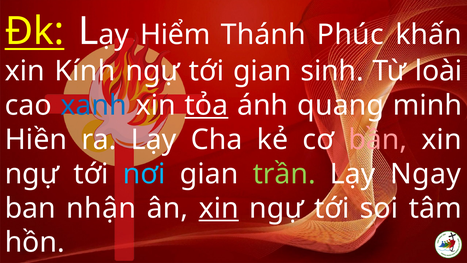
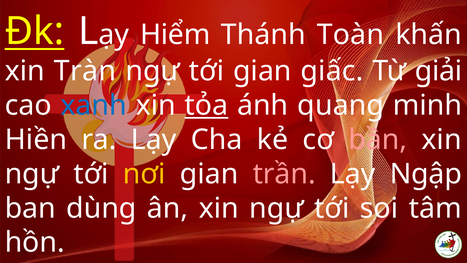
Phúc: Phúc -> Toàn
Kính: Kính -> Tràn
sinh: sinh -> giấc
loài: loài -> giải
nơi colour: light blue -> yellow
trần colour: light green -> pink
Ngay: Ngay -> Ngập
nhận: nhận -> dùng
xin at (219, 208) underline: present -> none
